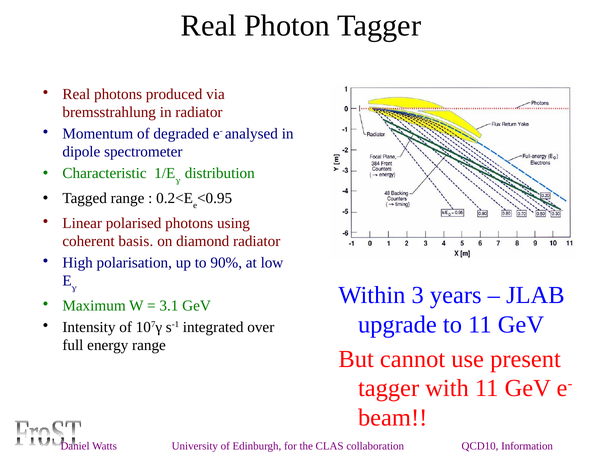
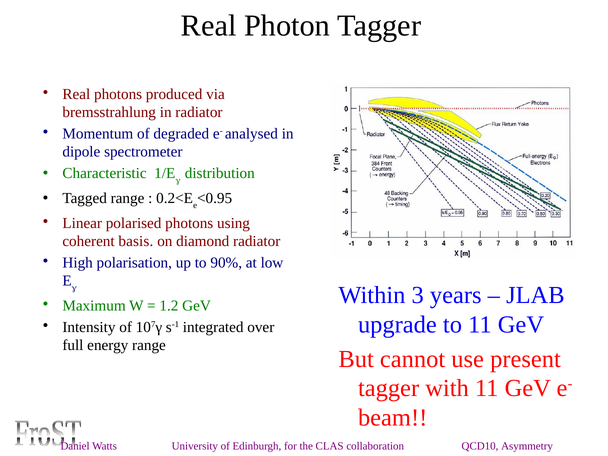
3.1: 3.1 -> 1.2
Information: Information -> Asymmetry
